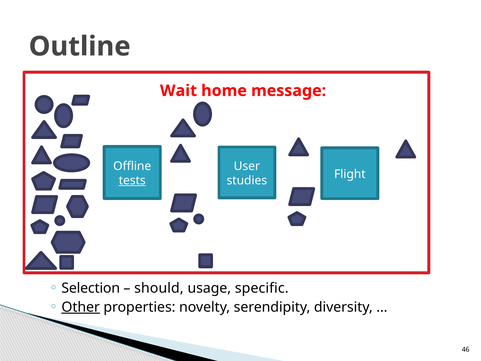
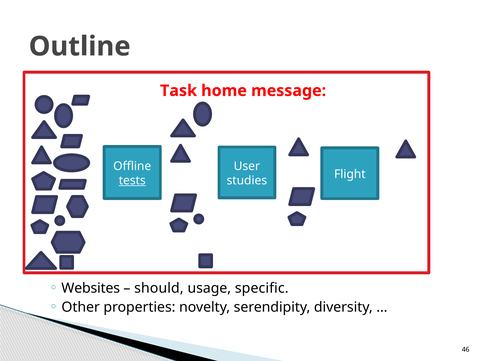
Wait: Wait -> Task
Selection at (91, 288): Selection -> Websites
Other underline: present -> none
